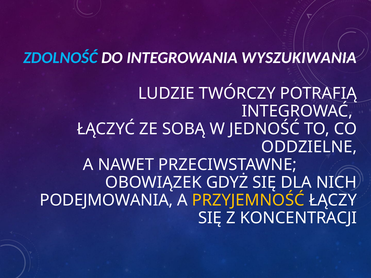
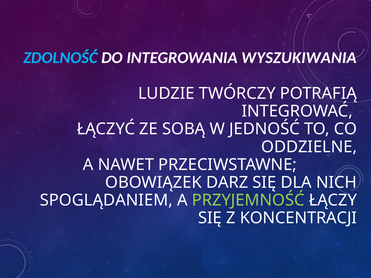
GDYŻ: GDYŻ -> DARZ
PODEJMOWANIA: PODEJMOWANIA -> SPOGLĄDANIEM
PRZYJEMNOŚĆ colour: yellow -> light green
